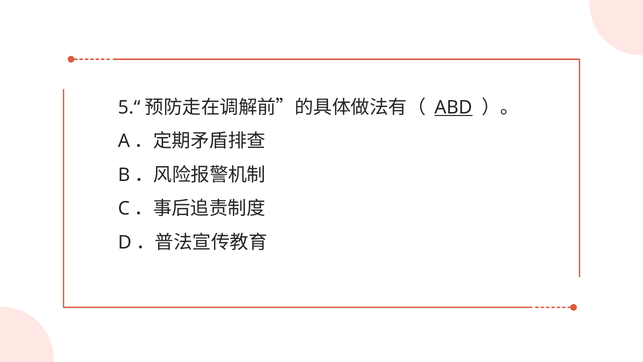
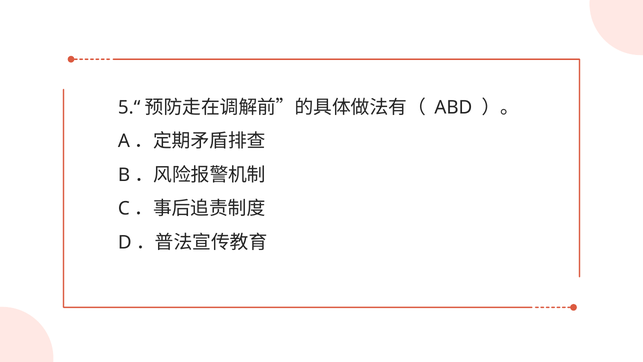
ABD underline: present -> none
